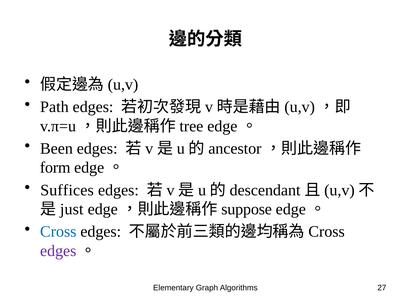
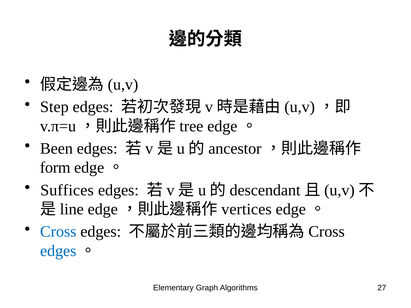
Path: Path -> Step
just: just -> line
suppose: suppose -> vertices
edges at (58, 251) colour: purple -> blue
